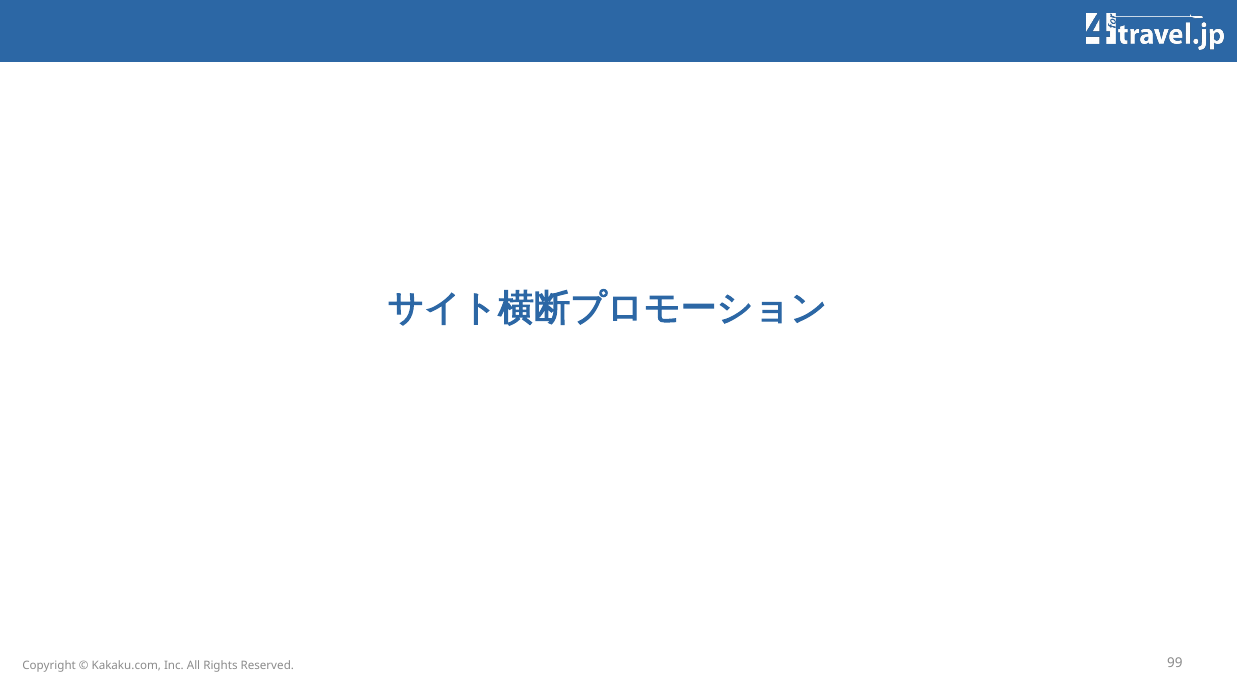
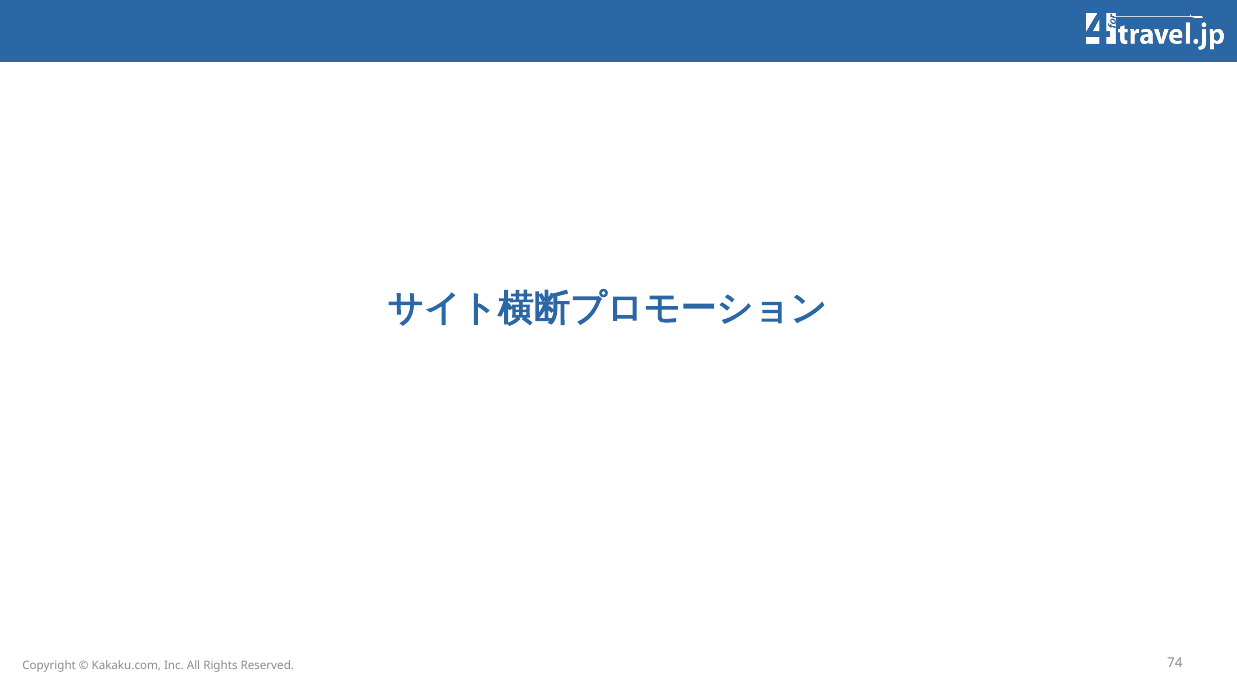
99: 99 -> 74
